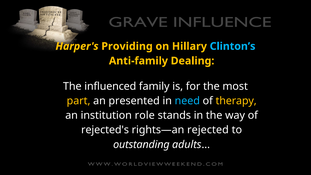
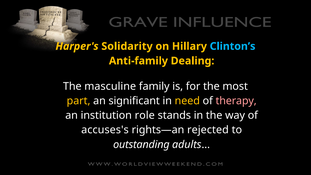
Providing: Providing -> Solidarity
influenced: influenced -> masculine
presented: presented -> significant
need colour: light blue -> yellow
therapy colour: yellow -> pink
rejected's: rejected's -> accuses's
